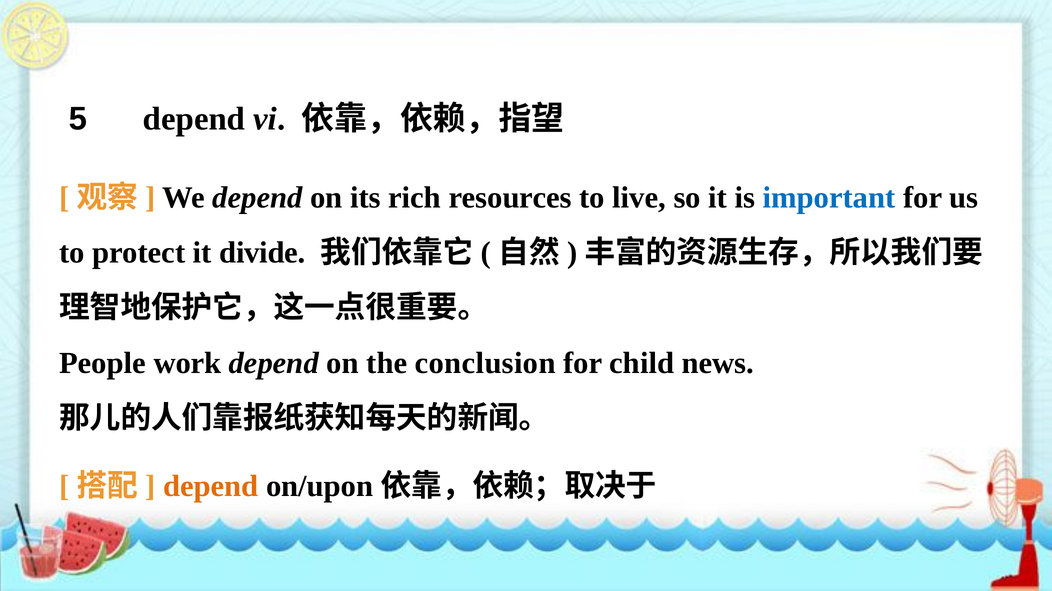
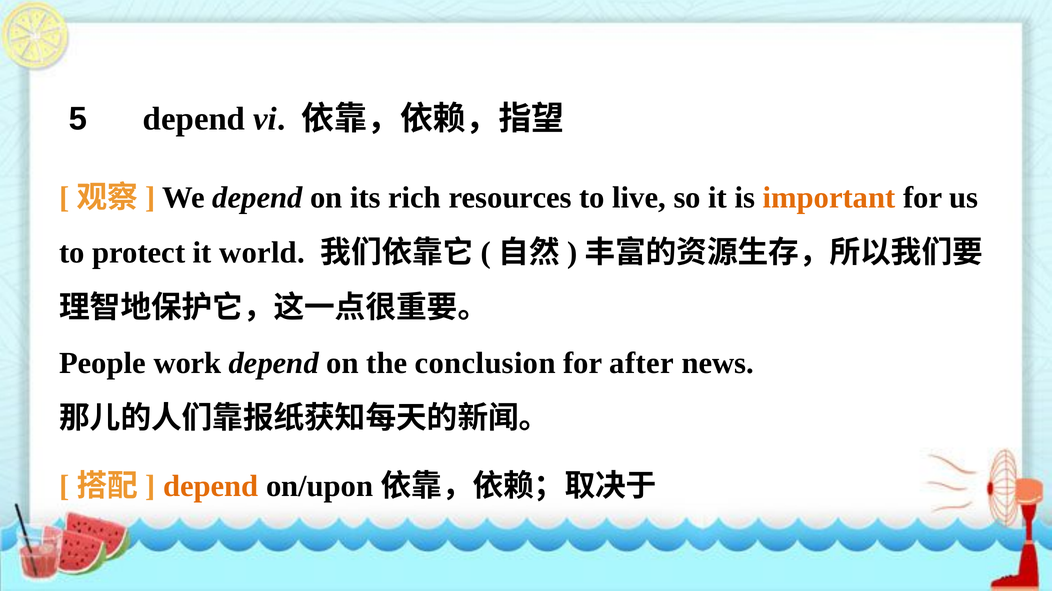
important colour: blue -> orange
divide: divide -> world
child: child -> after
